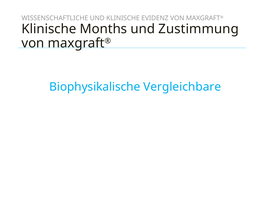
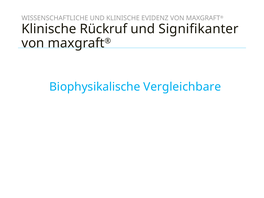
Months: Months -> Rückruf
Zustimmung: Zustimmung -> Signifikanter
